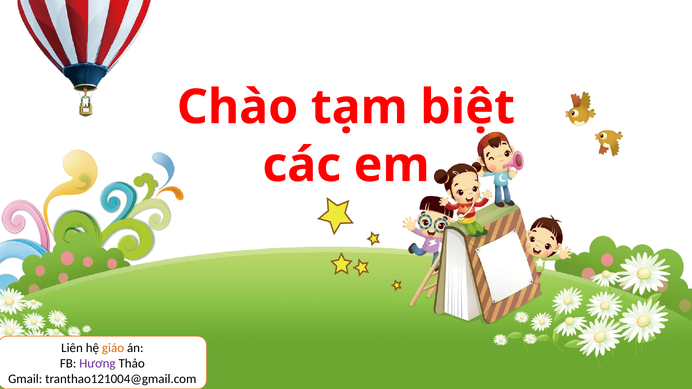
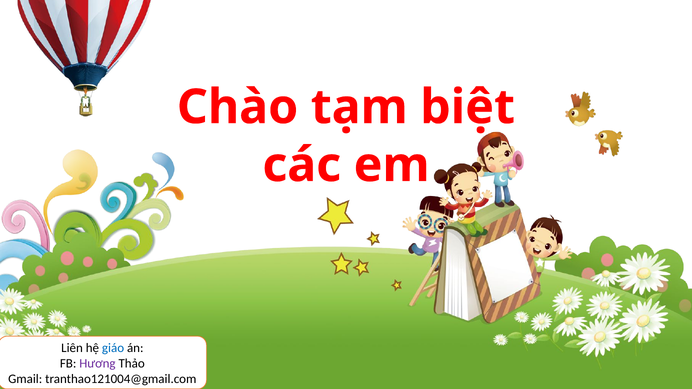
giáo colour: orange -> blue
